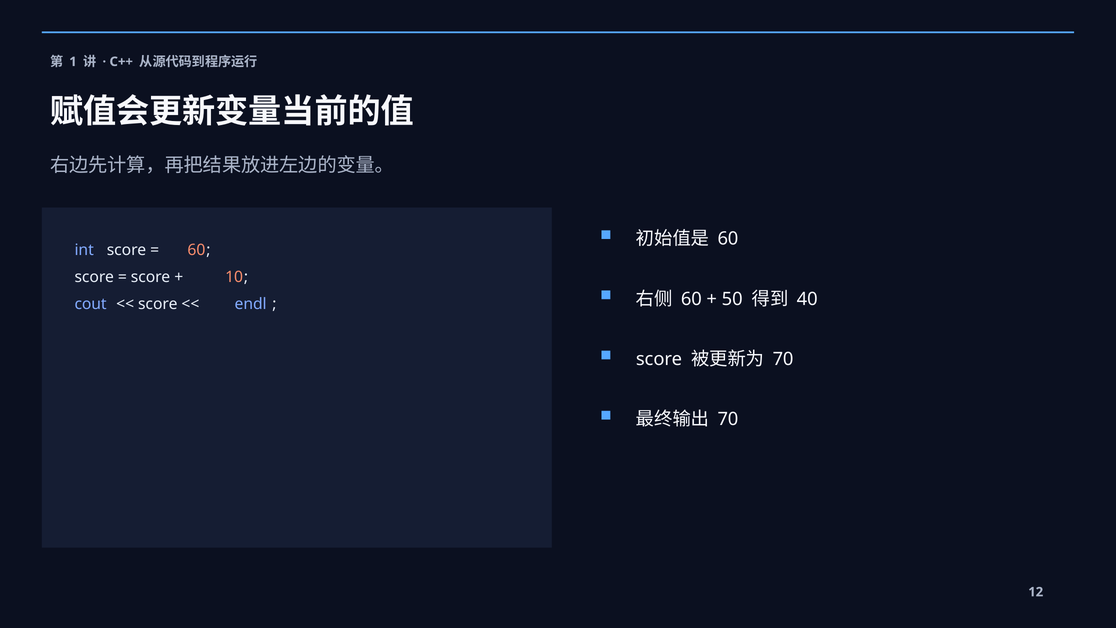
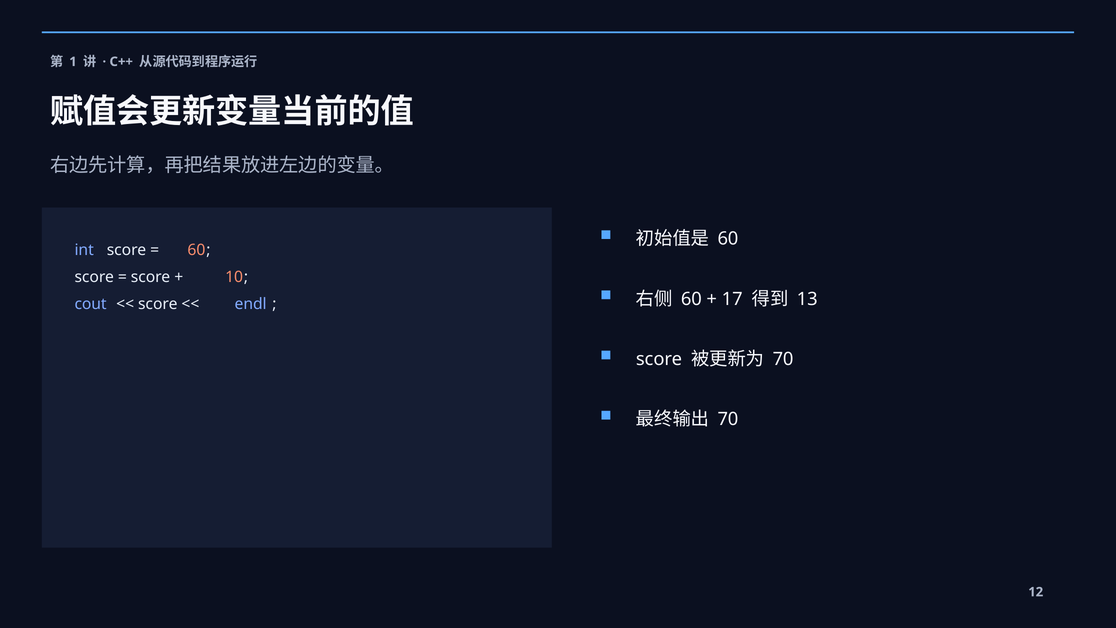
50: 50 -> 17
40: 40 -> 13
